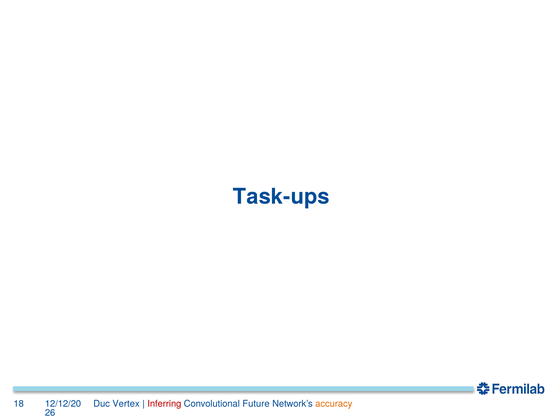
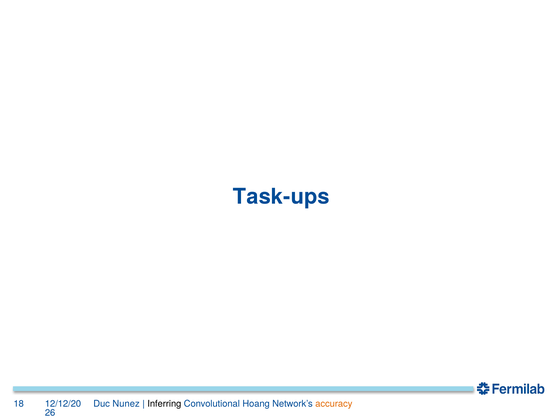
Vertex: Vertex -> Nunez
Inferring colour: red -> black
Future: Future -> Hoang
